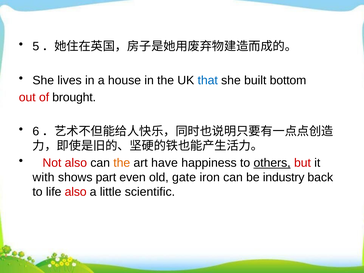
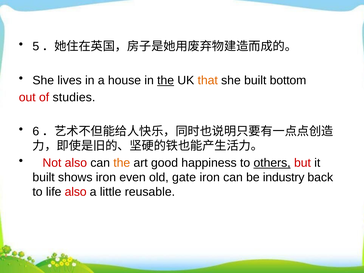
the at (166, 80) underline: none -> present
that colour: blue -> orange
brought: brought -> studies
have: have -> good
with at (44, 177): with -> built
shows part: part -> iron
scientific: scientific -> reusable
